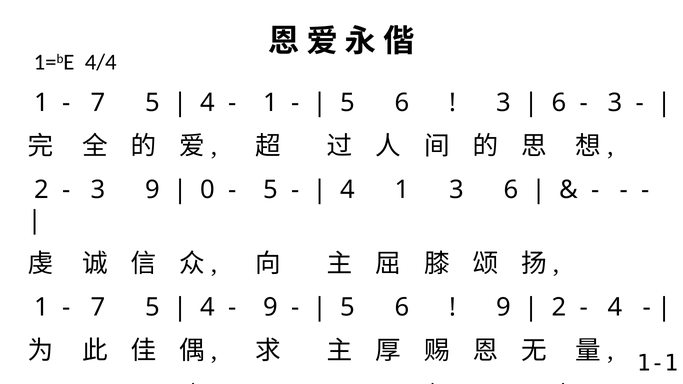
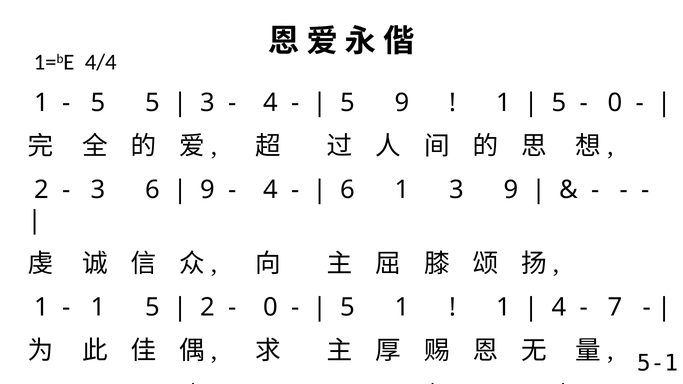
7 at (98, 103): 7 -> 5
4 at (208, 103): 4 -> 3
1 at (271, 103): 1 -> 4
6 at (402, 103): 6 -> 9
3 at (504, 103): 3 -> 1
6 at (559, 103): 6 -> 5
3 at (615, 103): 3 -> 0
3 9: 9 -> 6
0 at (208, 190): 0 -> 9
5 at (271, 190): 5 -> 4
4 at (348, 190): 4 -> 6
3 6: 6 -> 9
7 at (98, 308): 7 -> 1
4 at (208, 308): 4 -> 2
9 at (271, 308): 9 -> 0
6 at (402, 308): 6 -> 1
9 at (504, 308): 9 -> 1
2 at (559, 308): 2 -> 4
4 at (615, 308): 4 -> 7
1-1: 1-1 -> 5-1
